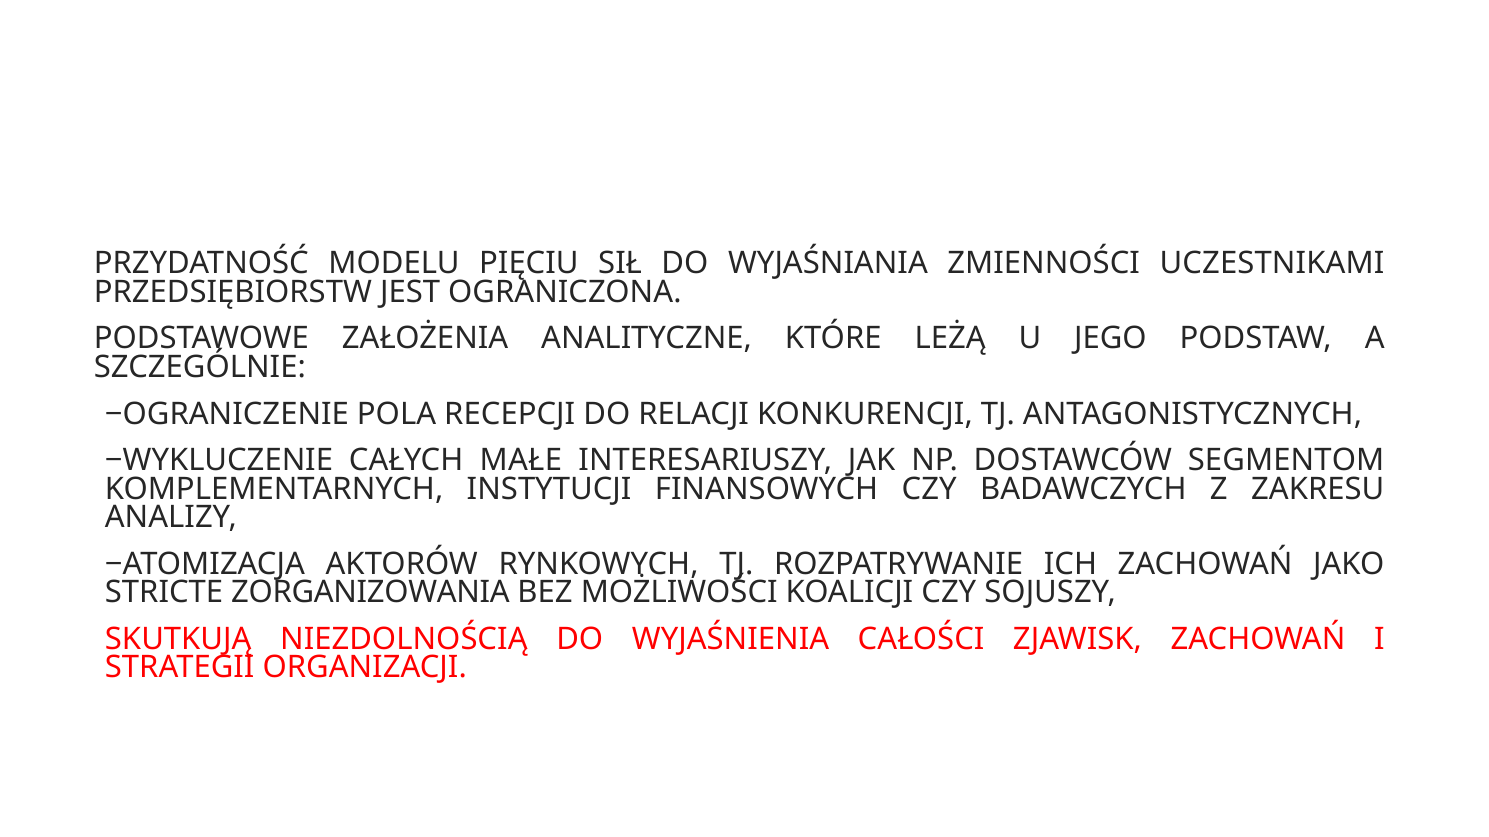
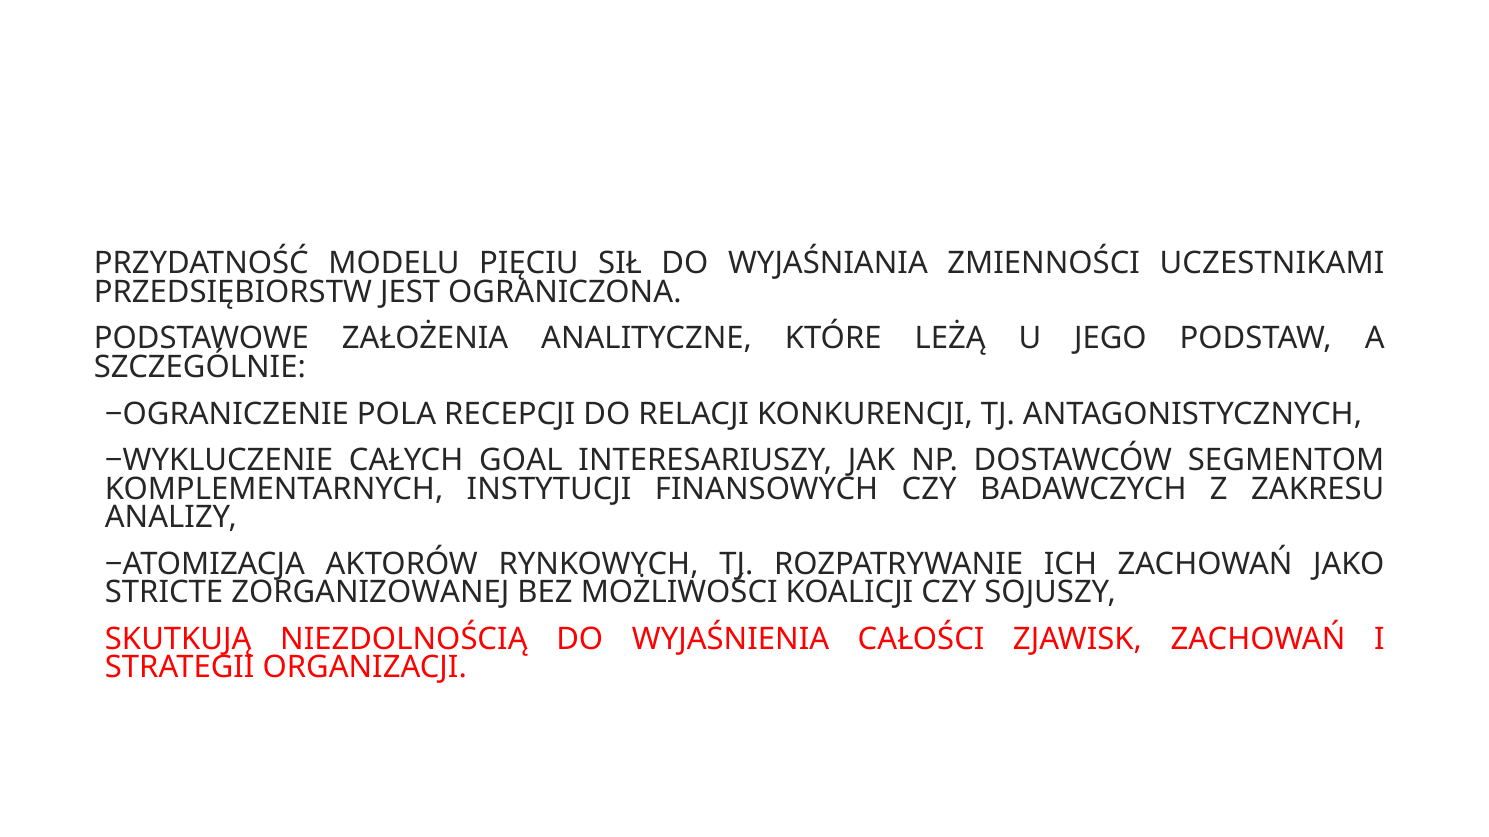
MAŁE: MAŁE -> GOAL
ZORGANIZOWANIA: ZORGANIZOWANIA -> ZORGANIZOWANEJ
